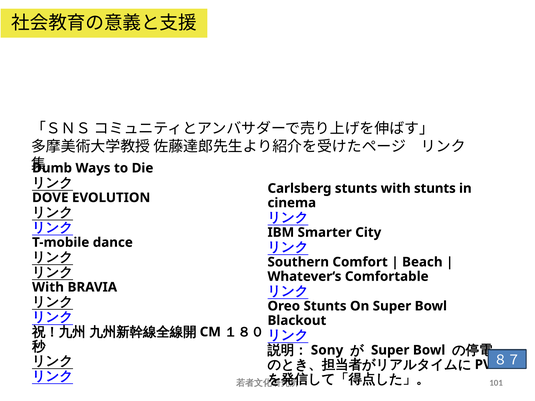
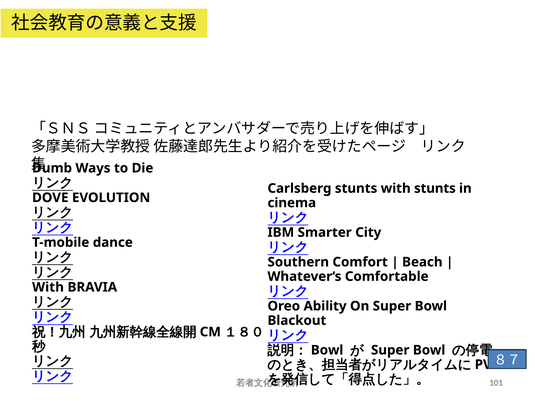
Oreo Stunts: Stunts -> Ability
Sony at (327, 350): Sony -> Bowl
